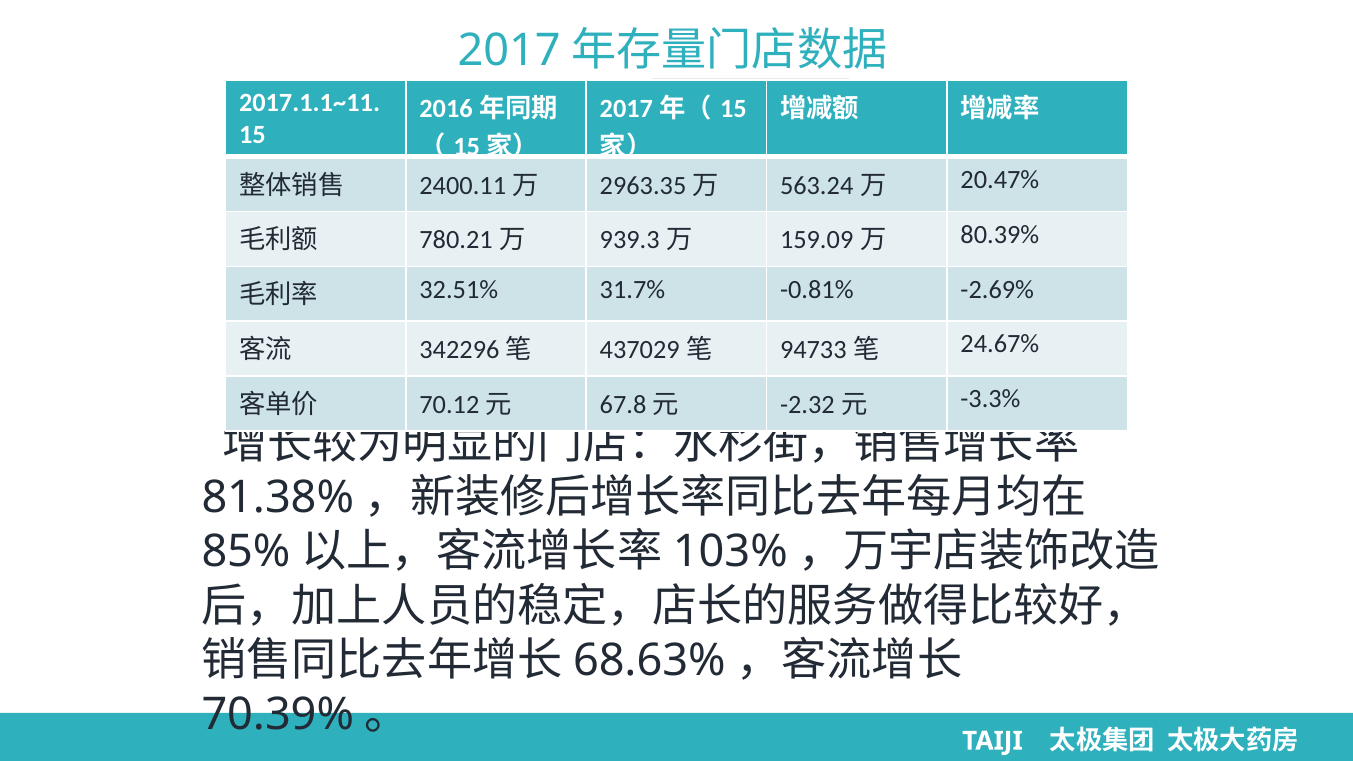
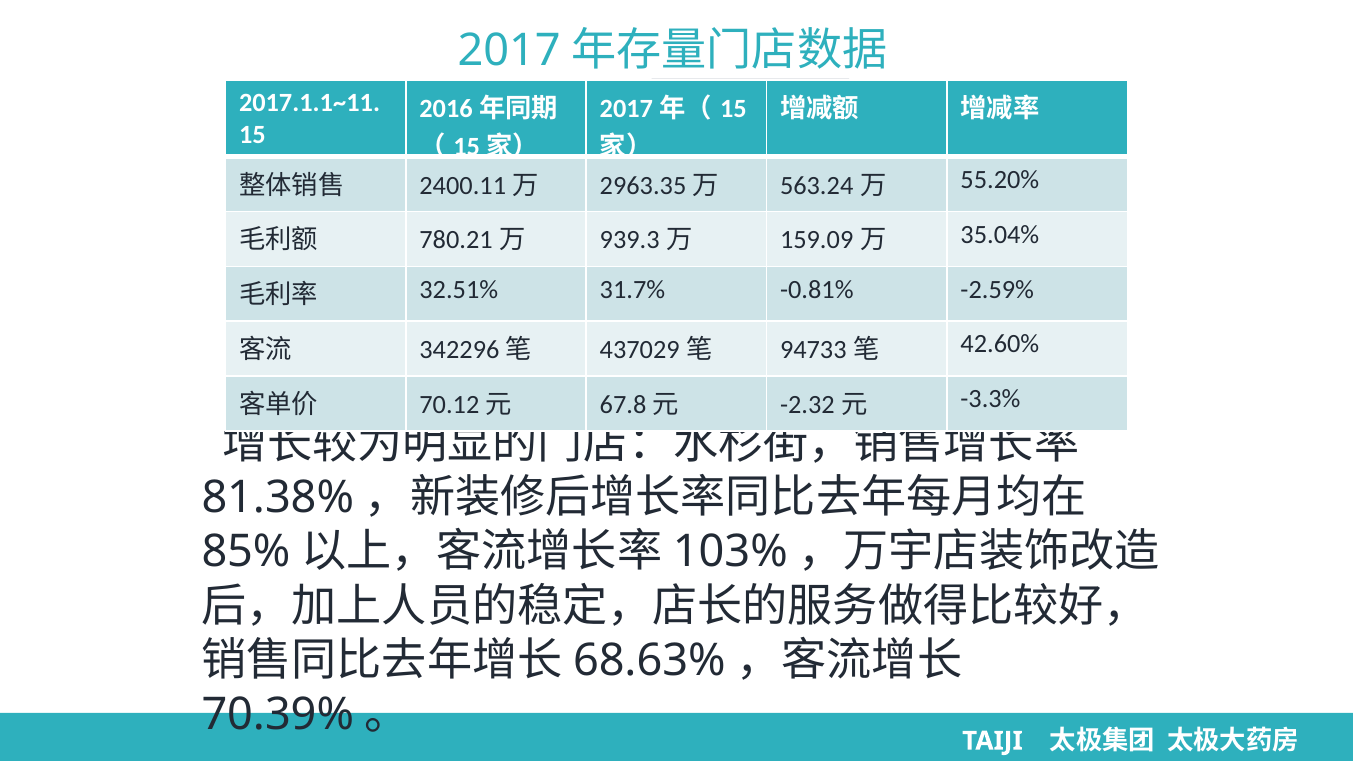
20.47%: 20.47% -> 55.20%
80.39%: 80.39% -> 35.04%
-2.69%: -2.69% -> -2.59%
24.67%: 24.67% -> 42.60%
